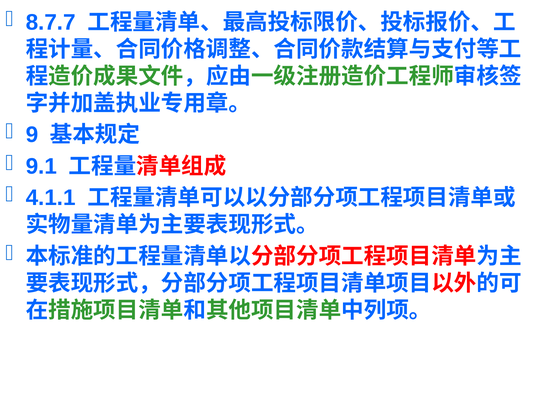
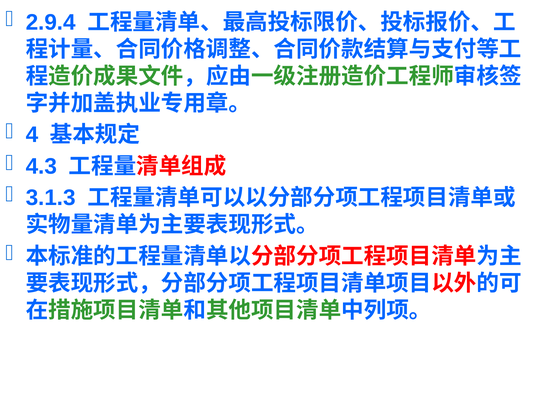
8.7.7: 8.7.7 -> 2.9.4
9: 9 -> 4
9.1: 9.1 -> 4.3
4.1.1: 4.1.1 -> 3.1.3
